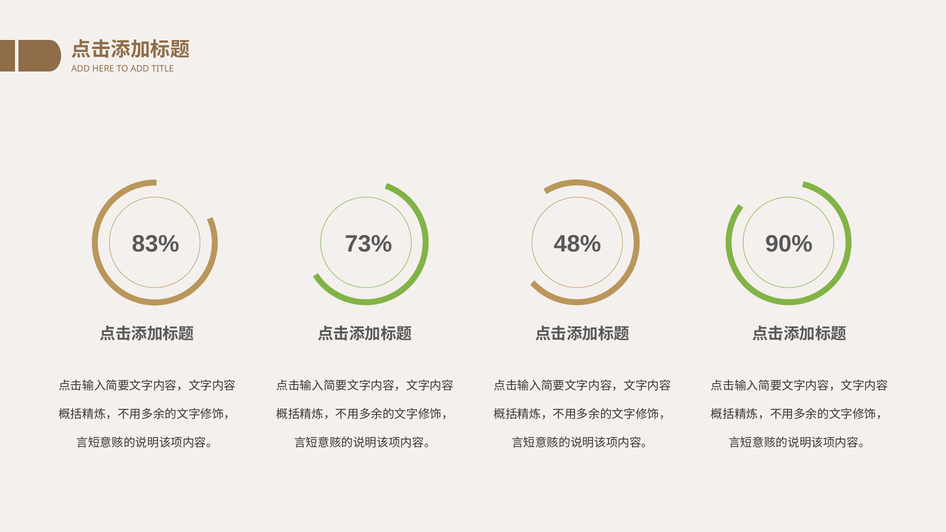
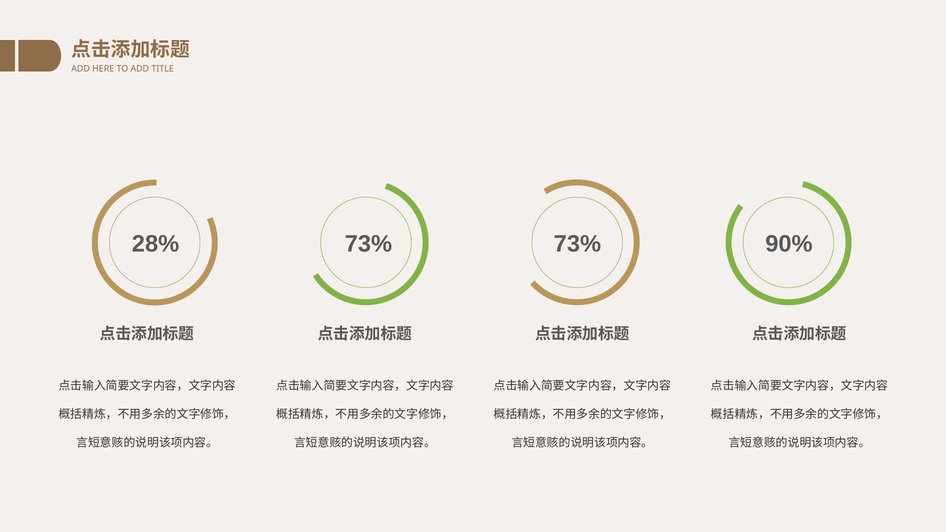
83%: 83% -> 28%
73% 48%: 48% -> 73%
